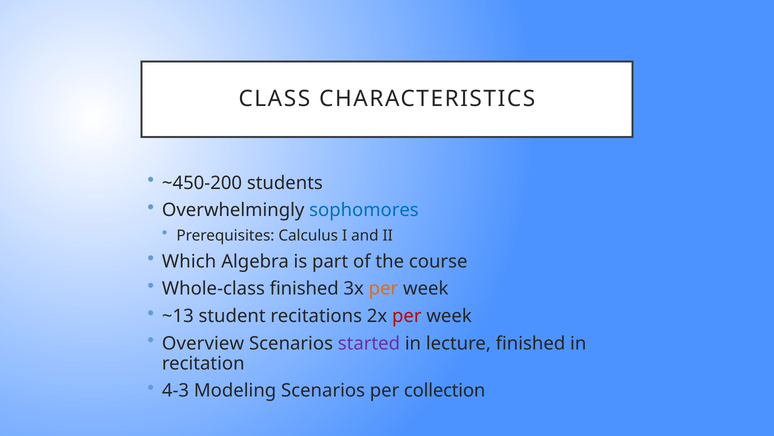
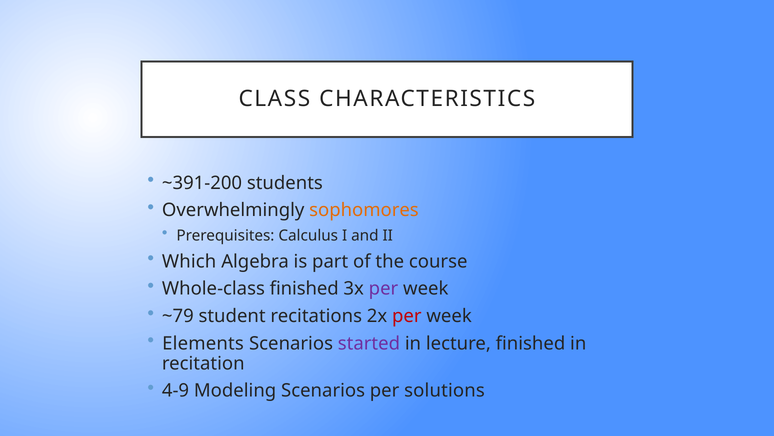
~450-200: ~450-200 -> ~391-200
sophomores colour: blue -> orange
per at (383, 288) colour: orange -> purple
~13: ~13 -> ~79
Overview: Overview -> Elements
4-3: 4-3 -> 4-9
collection: collection -> solutions
